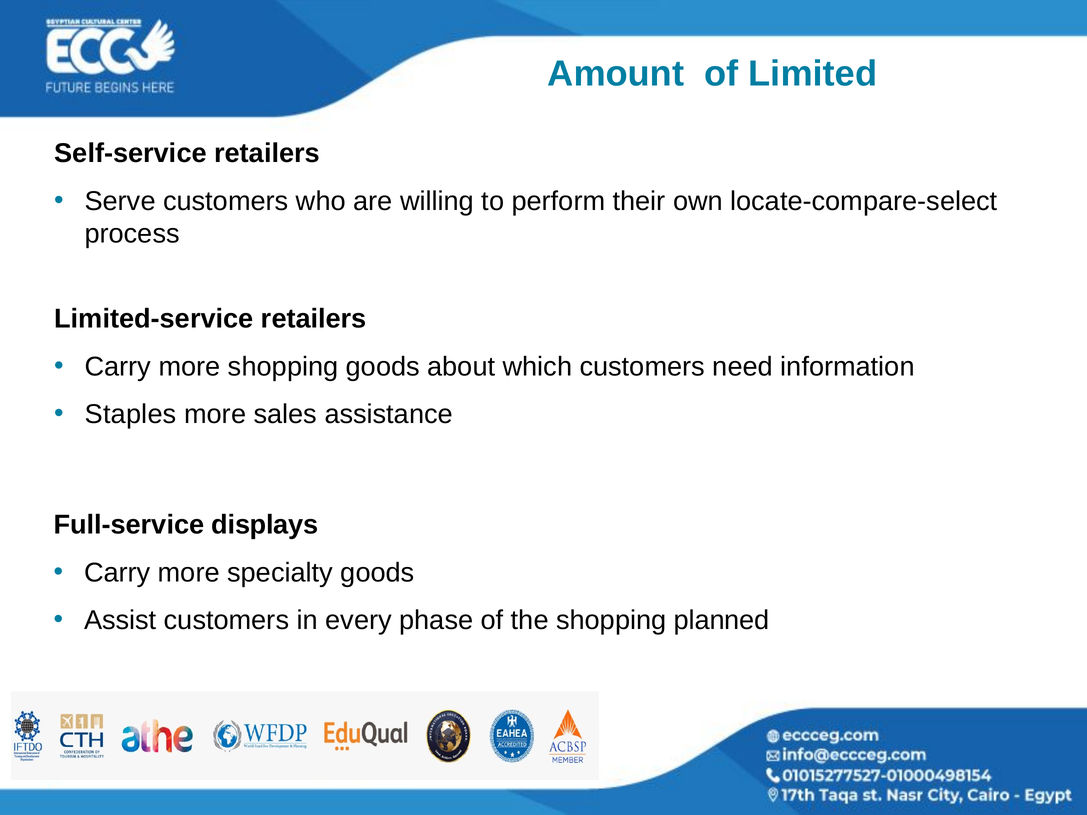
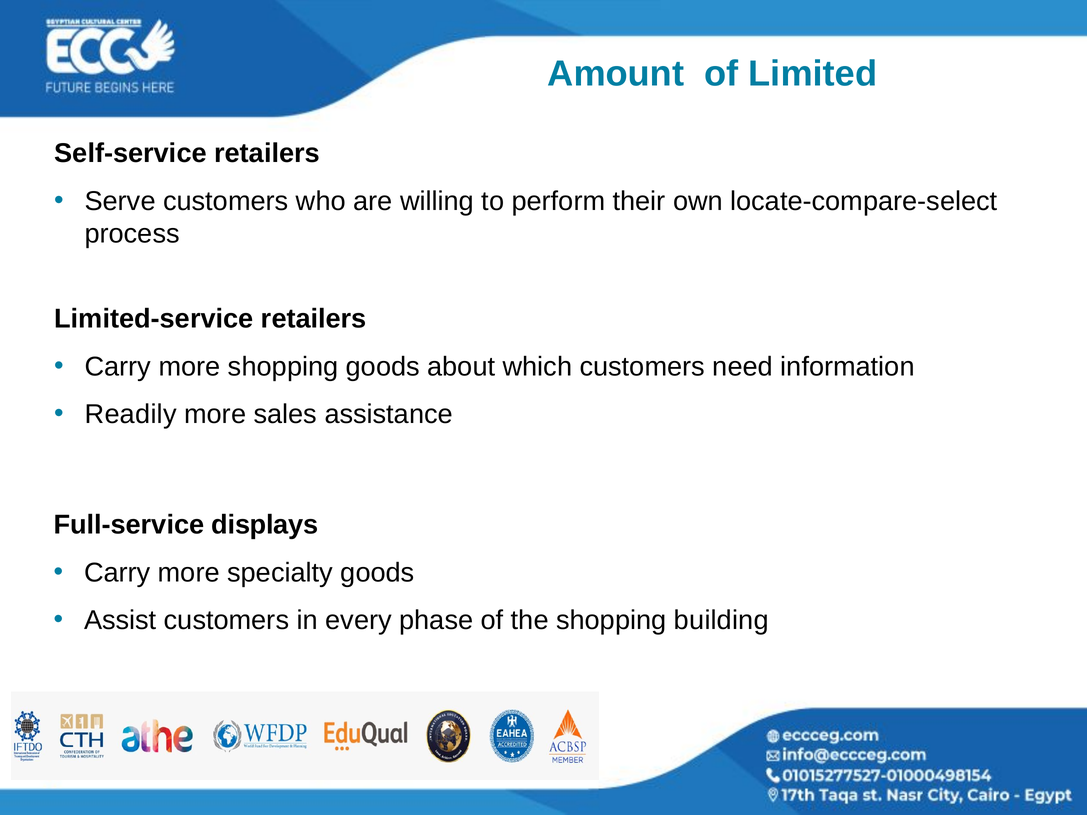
Staples: Staples -> Readily
planned: planned -> building
